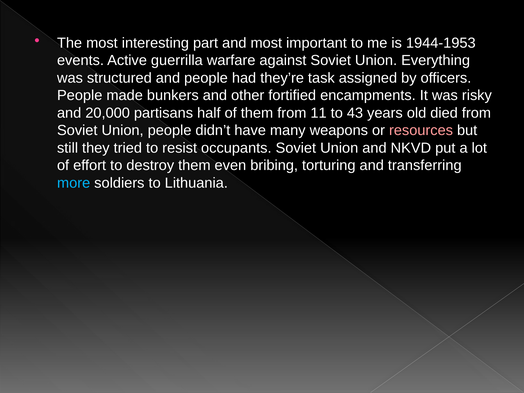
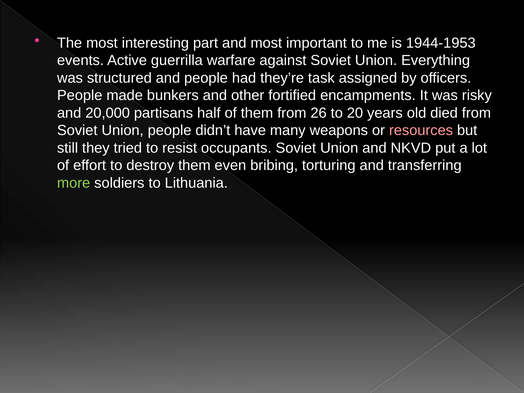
11: 11 -> 26
43: 43 -> 20
more colour: light blue -> light green
